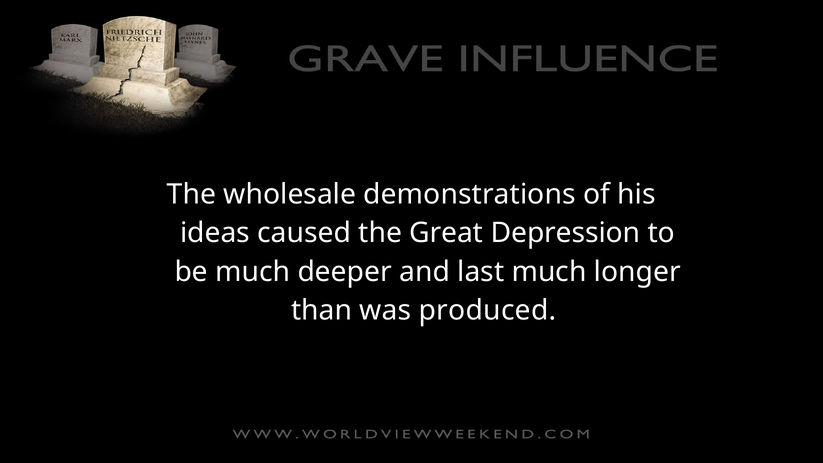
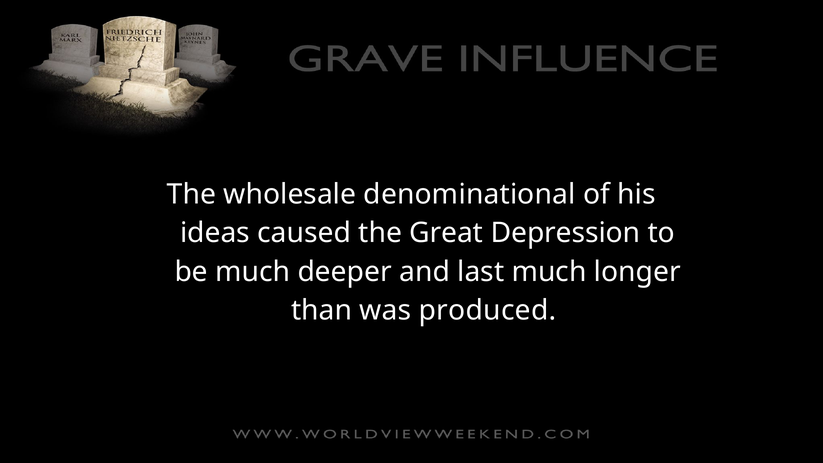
demonstrations: demonstrations -> denominational
